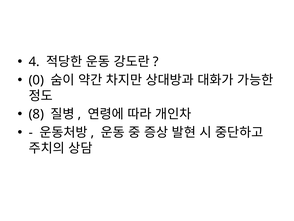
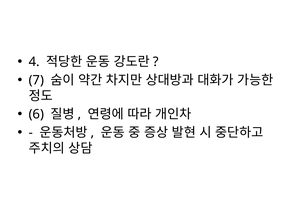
0: 0 -> 7
8: 8 -> 6
